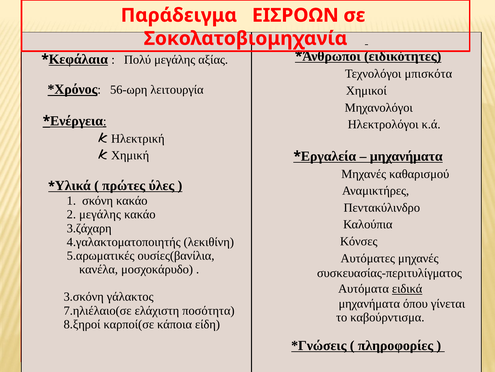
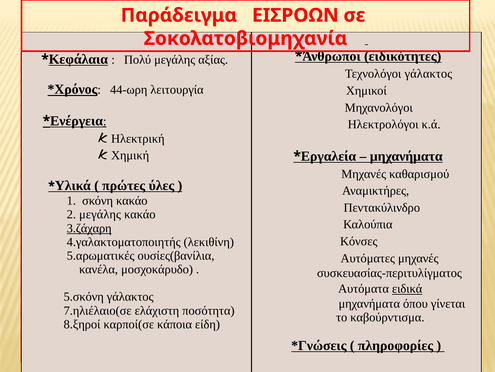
Τεχνολόγοι μπισκότα: μπισκότα -> γάλακτος
56-ωρη: 56-ωρη -> 44-ωρη
3.ζάχαρη underline: none -> present
3.σκόνη: 3.σκόνη -> 5.σκόνη
